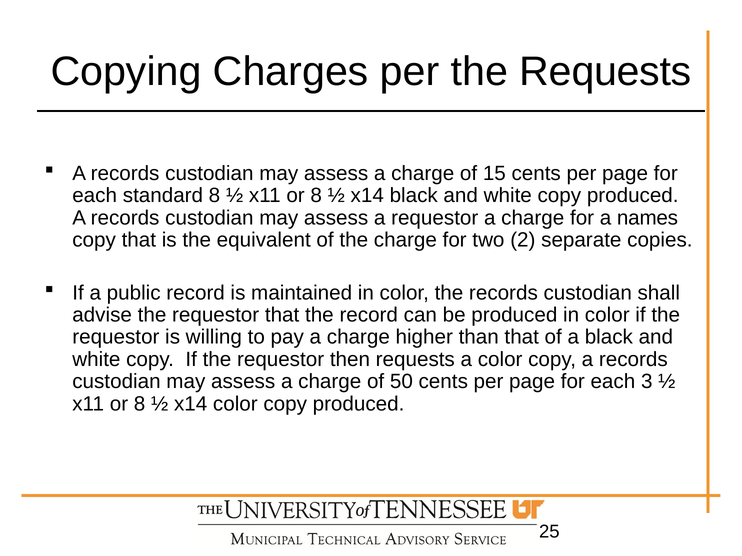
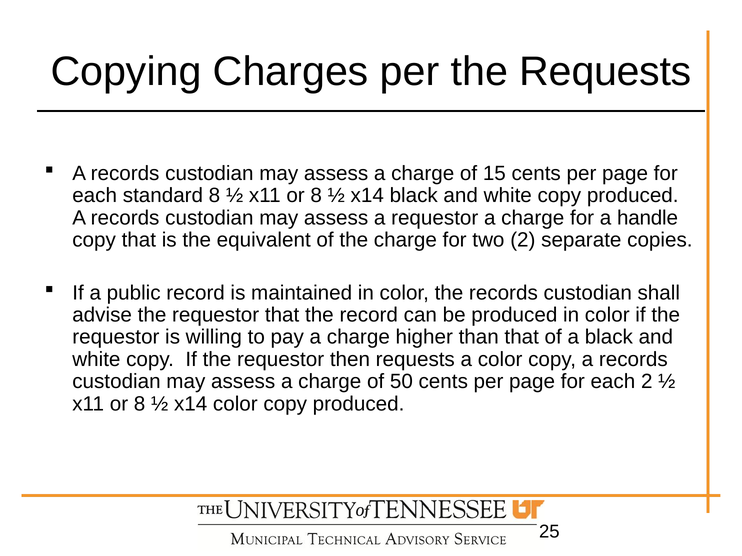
names: names -> handle
each 3: 3 -> 2
